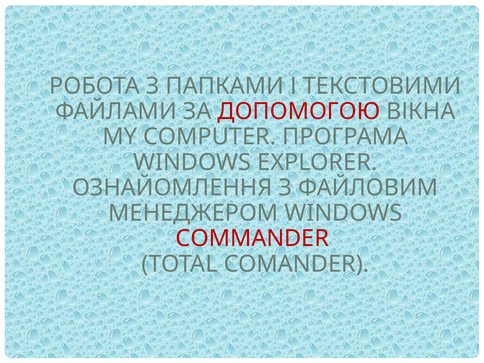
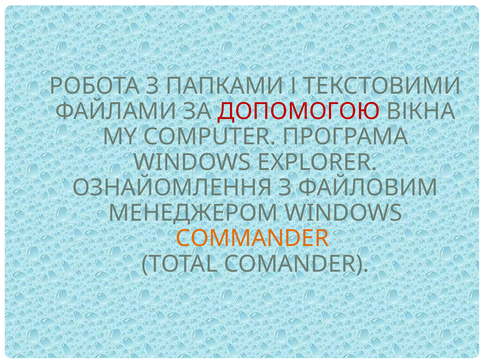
COMMANDER colour: red -> orange
